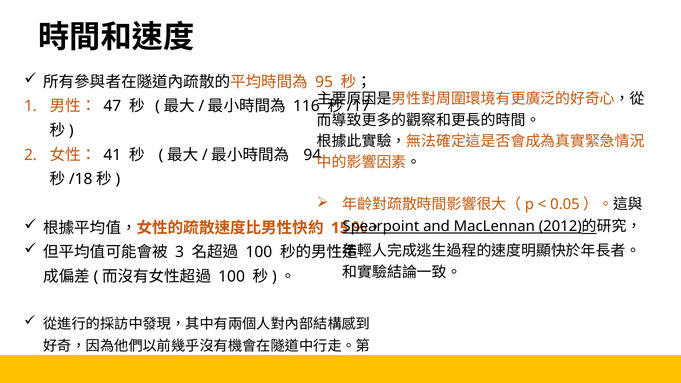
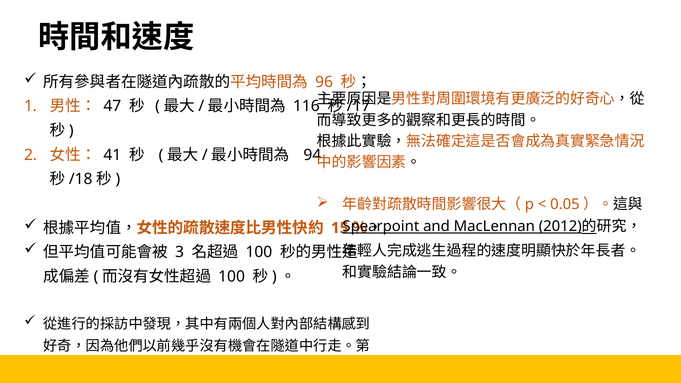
95: 95 -> 96
